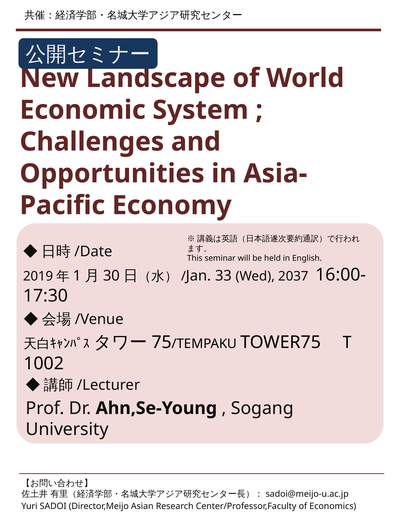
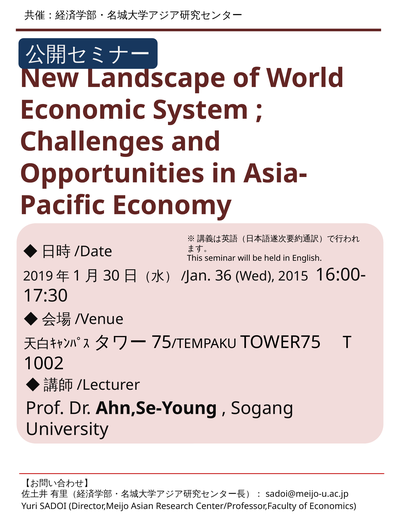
33: 33 -> 36
2037: 2037 -> 2015
